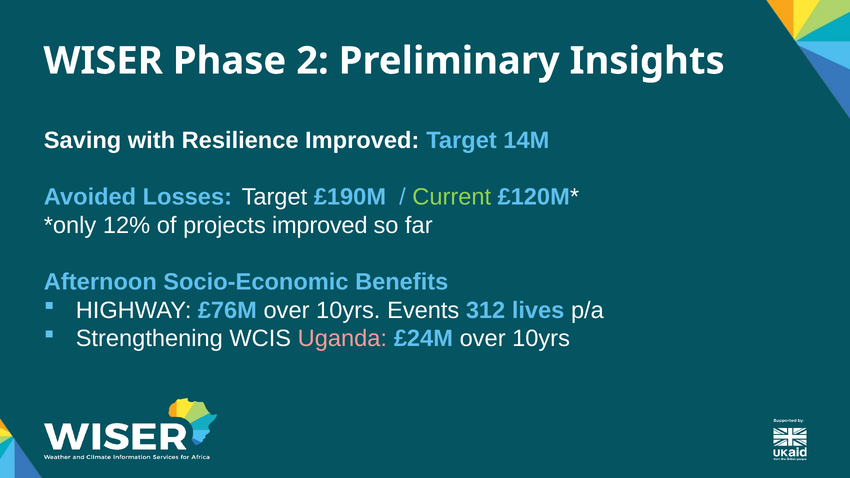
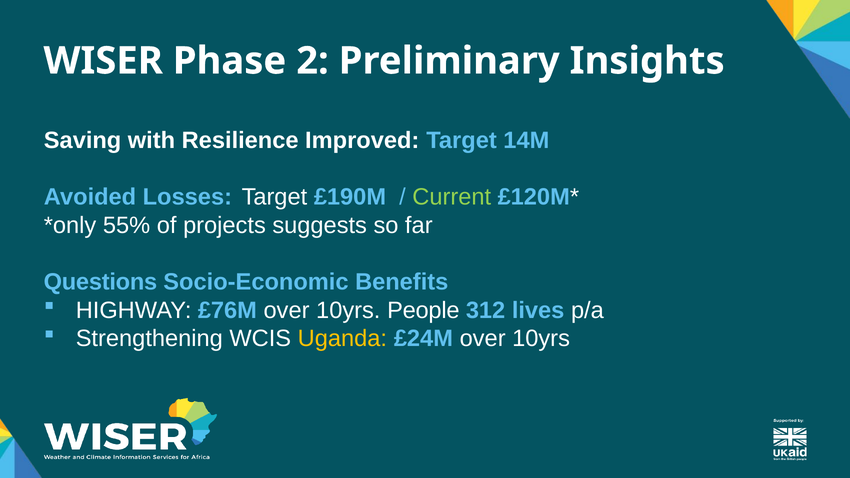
12%: 12% -> 55%
projects improved: improved -> suggests
Afternoon: Afternoon -> Questions
Events: Events -> People
Uganda colour: pink -> yellow
